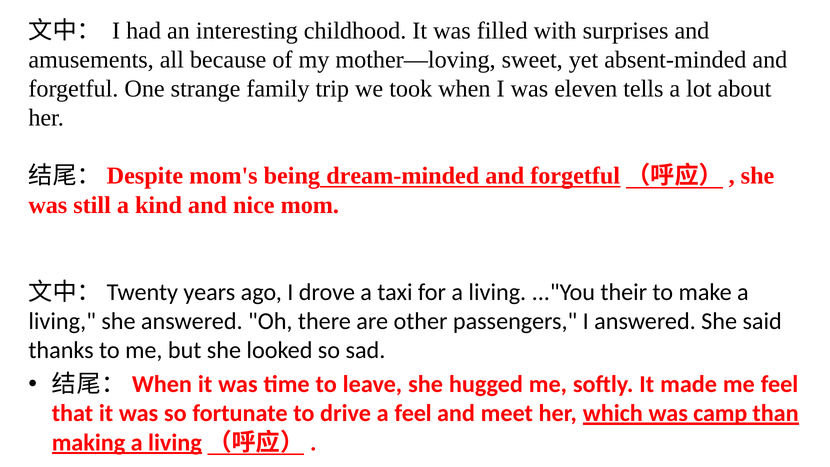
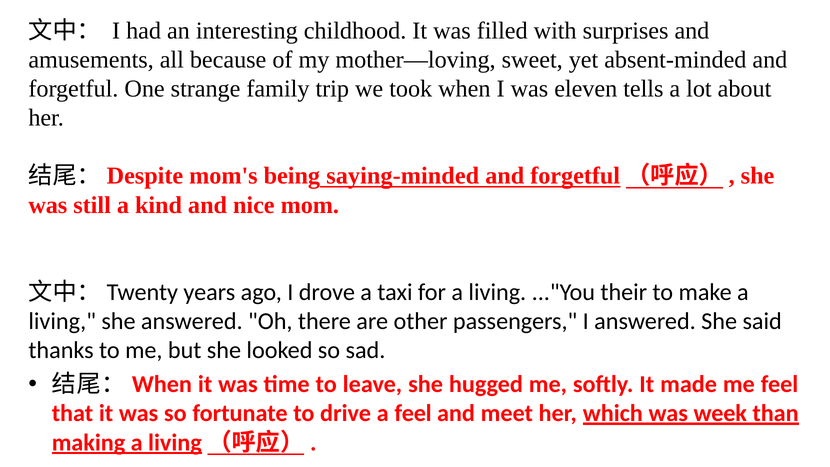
dream-minded: dream-minded -> saying-minded
camp: camp -> week
